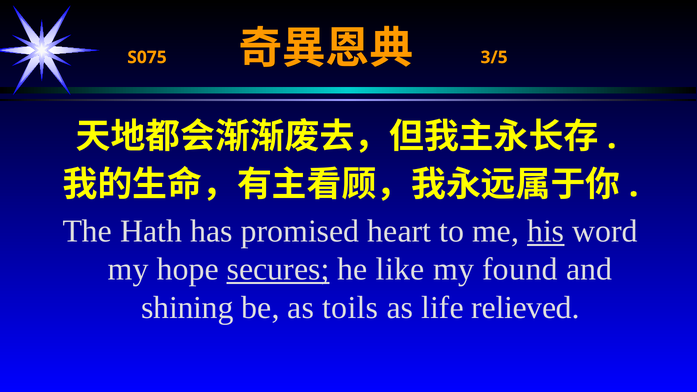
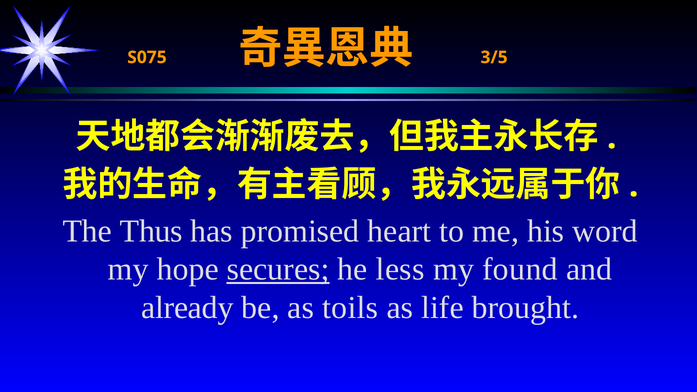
Hath: Hath -> Thus
his underline: present -> none
like: like -> less
shining: shining -> already
relieved: relieved -> brought
